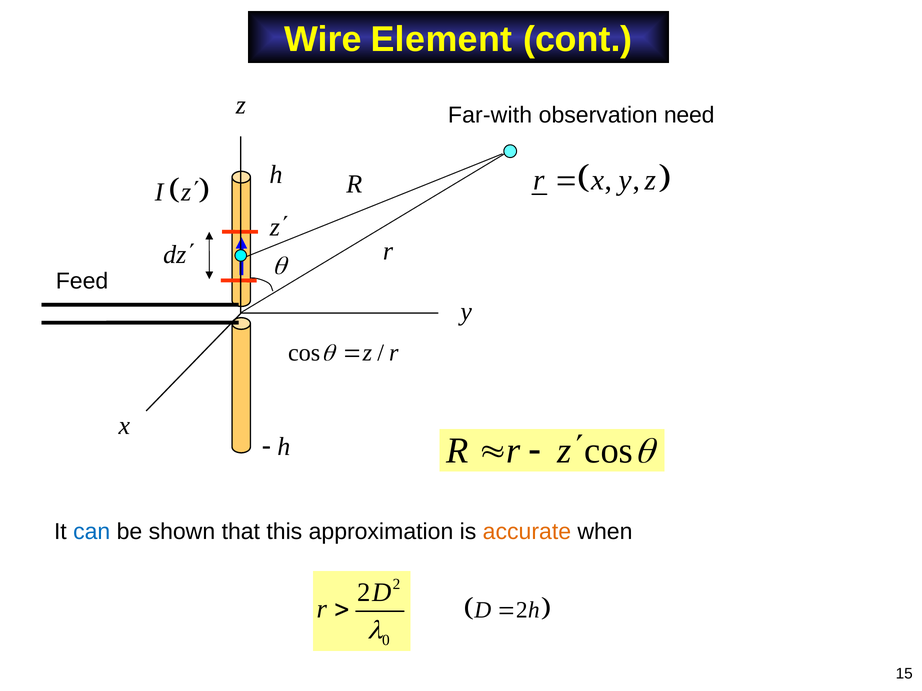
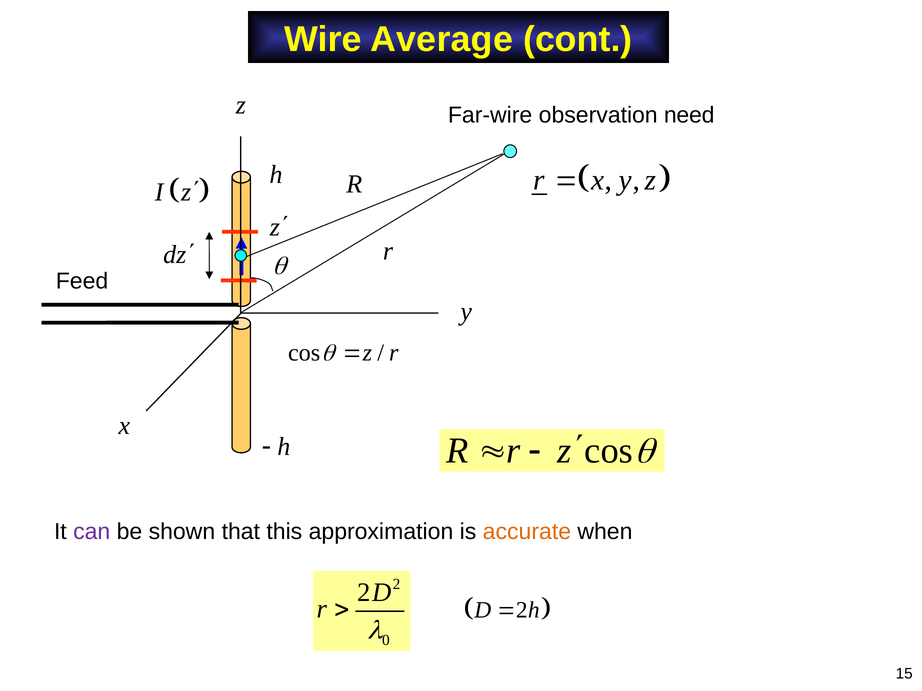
Element: Element -> Average
Far-with: Far-with -> Far-wire
can colour: blue -> purple
